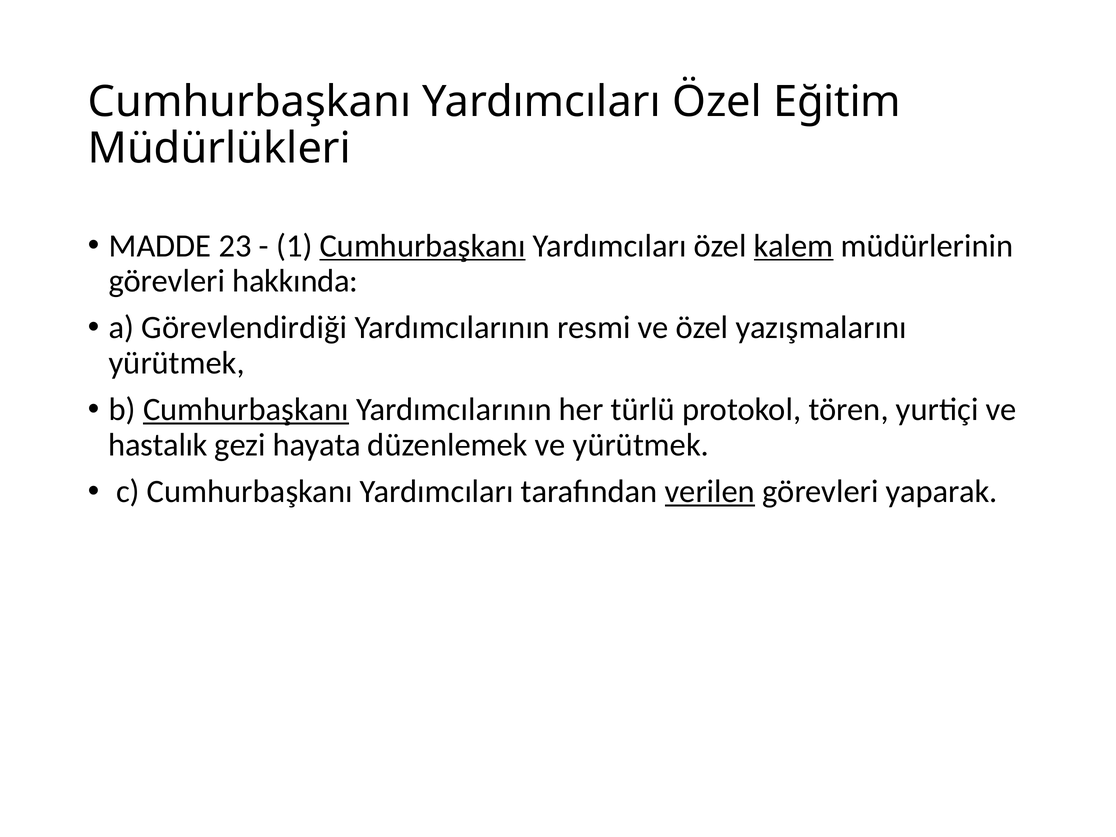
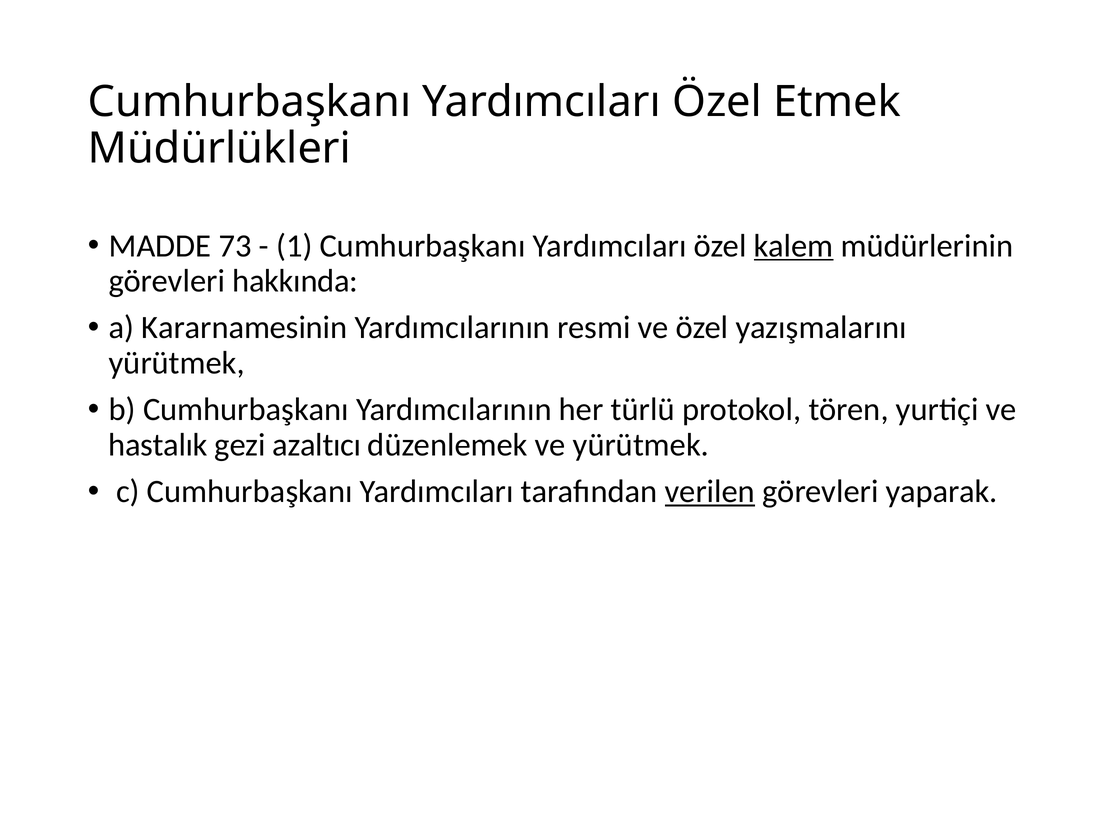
Eğitim: Eğitim -> Etmek
23: 23 -> 73
Cumhurbaşkanı at (423, 246) underline: present -> none
Görevlendirdiği: Görevlendirdiği -> Kararnamesinin
Cumhurbaşkanı at (246, 410) underline: present -> none
hayata: hayata -> azaltıcı
